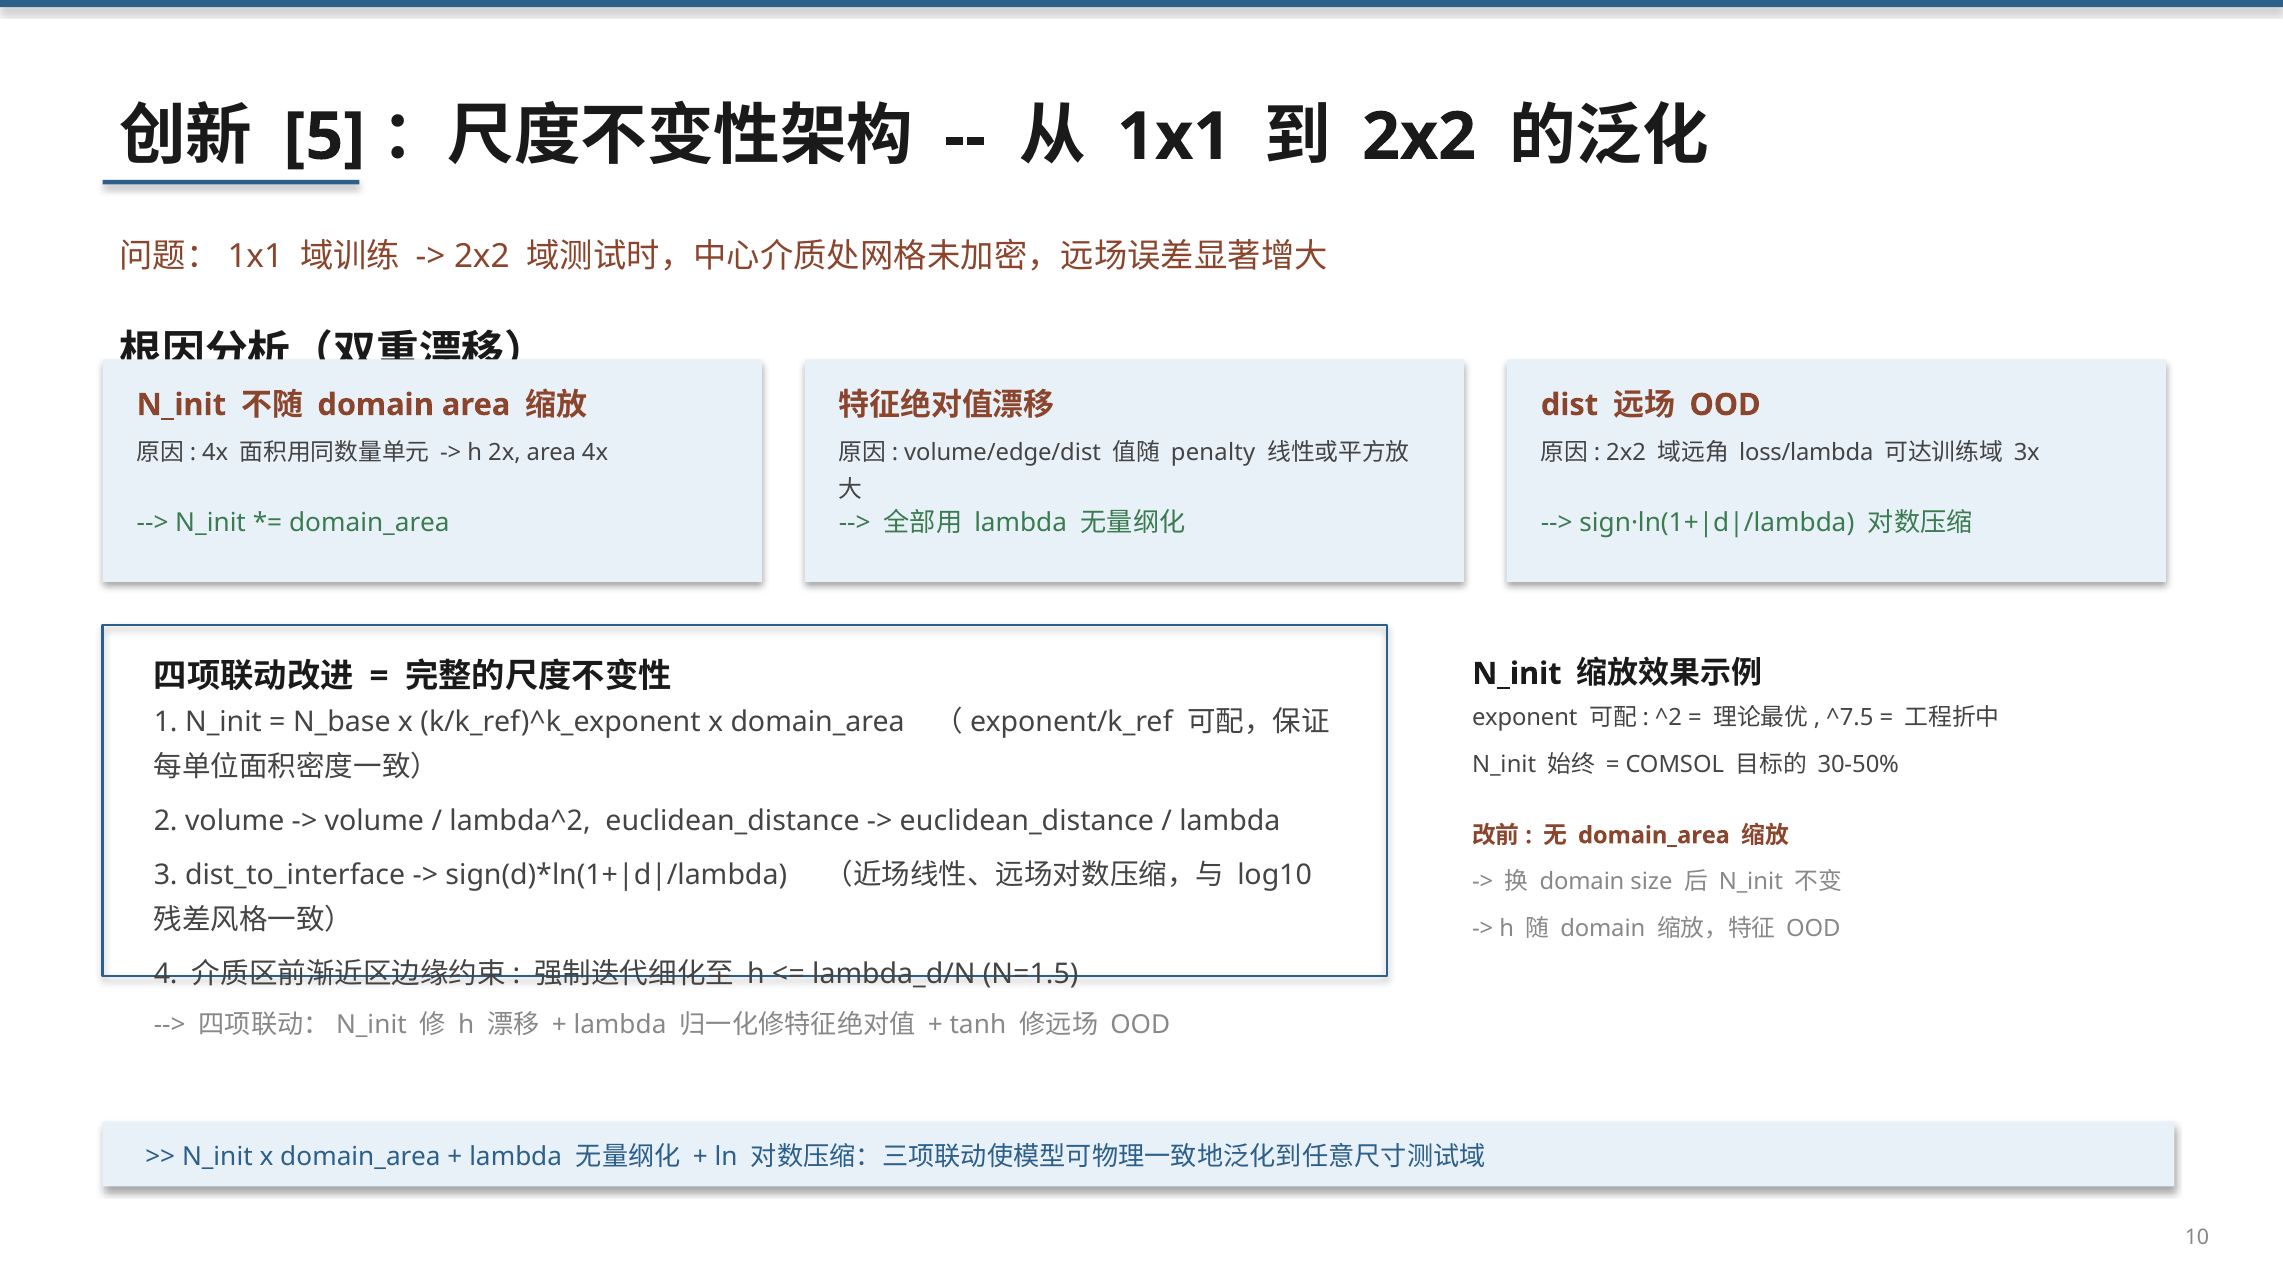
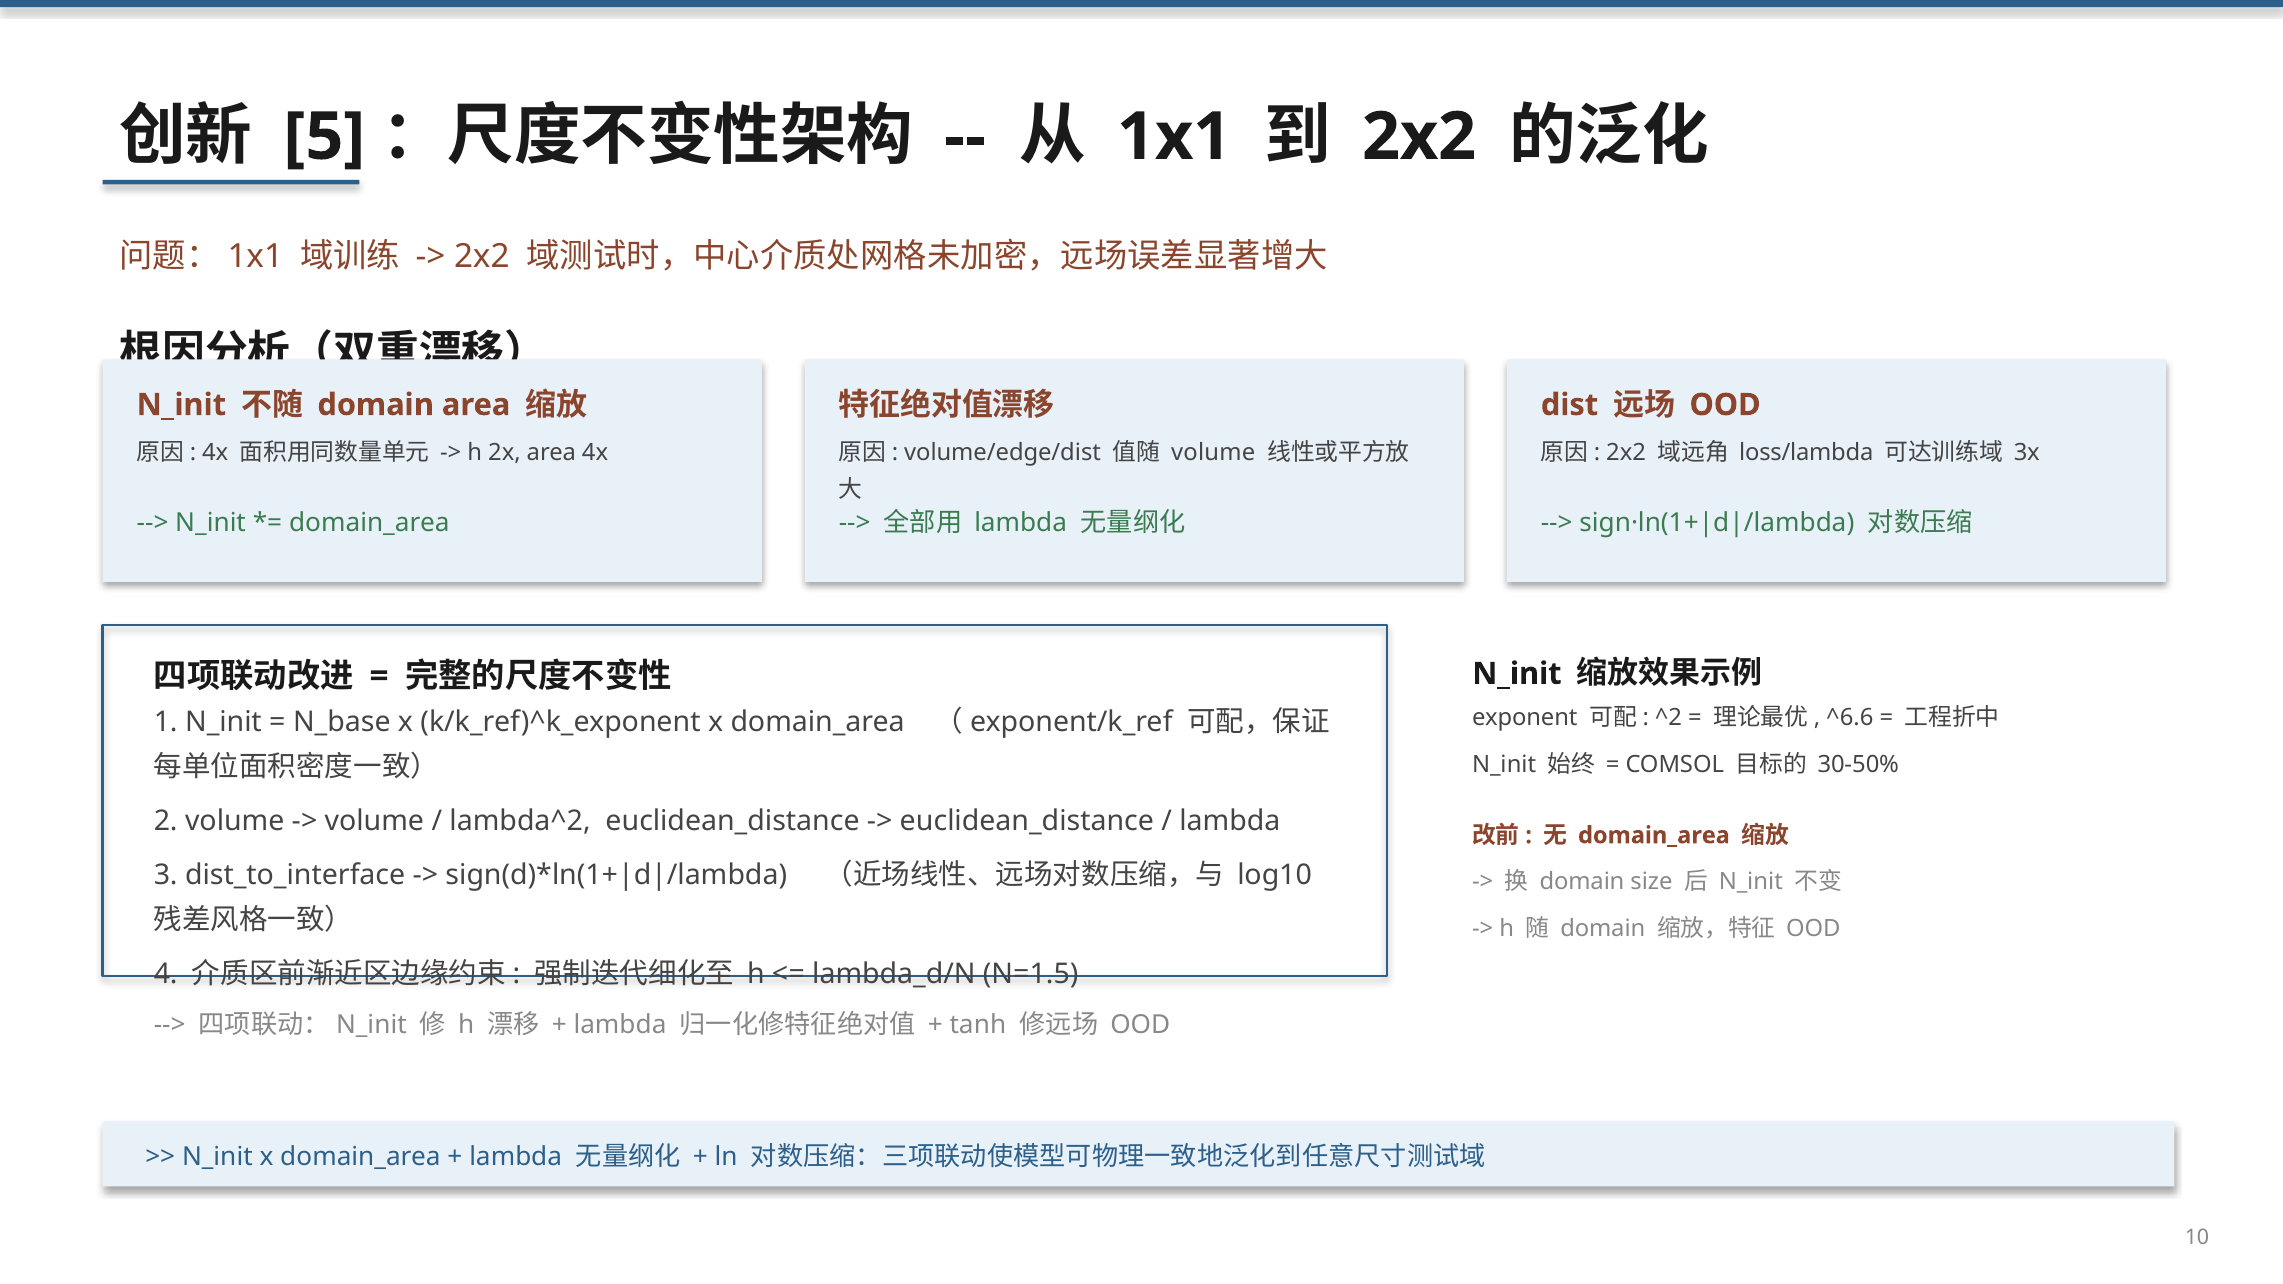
penalty at (1213, 452): penalty -> volume
^7.5: ^7.5 -> ^6.6
